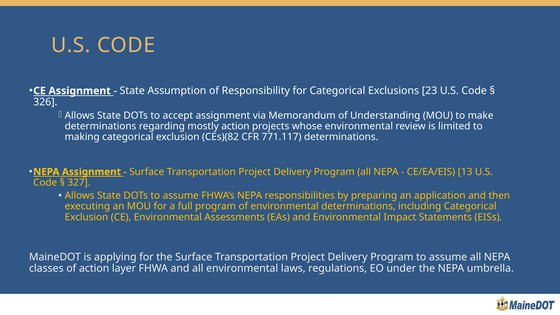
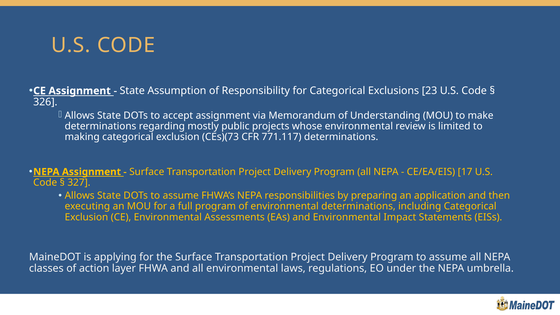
mostly action: action -> public
CEs)(82: CEs)(82 -> CEs)(73
13: 13 -> 17
